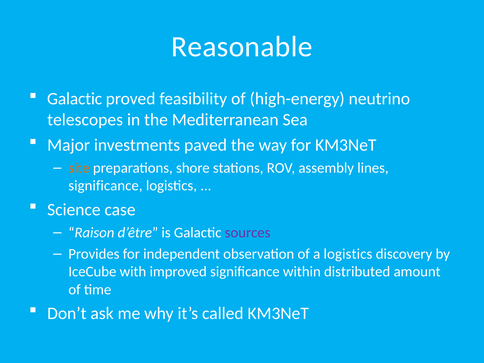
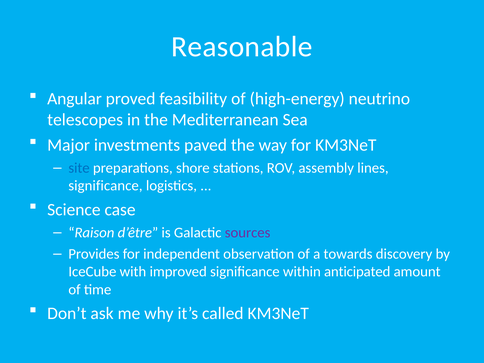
Galactic at (75, 99): Galactic -> Angular
site colour: orange -> blue
a logistics: logistics -> towards
distributed: distributed -> anticipated
